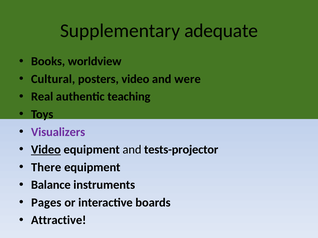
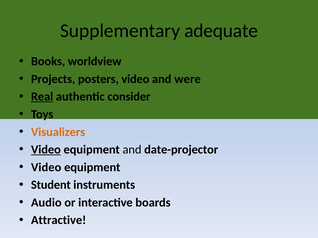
Cultural: Cultural -> Projects
Real underline: none -> present
teaching: teaching -> consider
Visualizers colour: purple -> orange
tests-projector: tests-projector -> date-projector
There at (46, 168): There -> Video
Balance: Balance -> Student
Pages: Pages -> Audio
